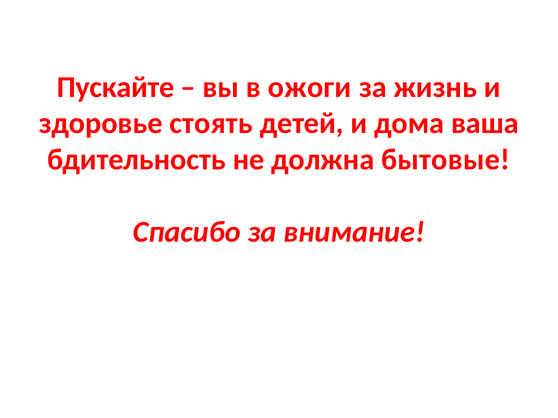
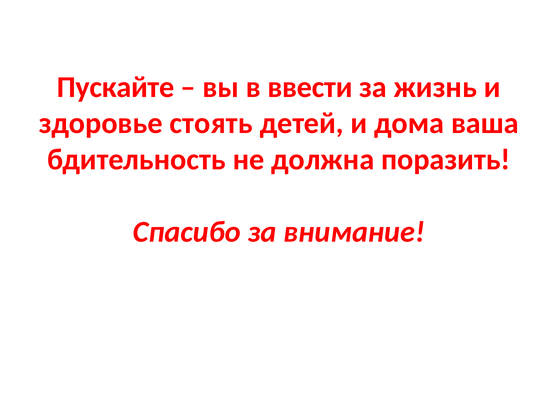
ожоги: ожоги -> ввести
бытовые: бытовые -> поразить
